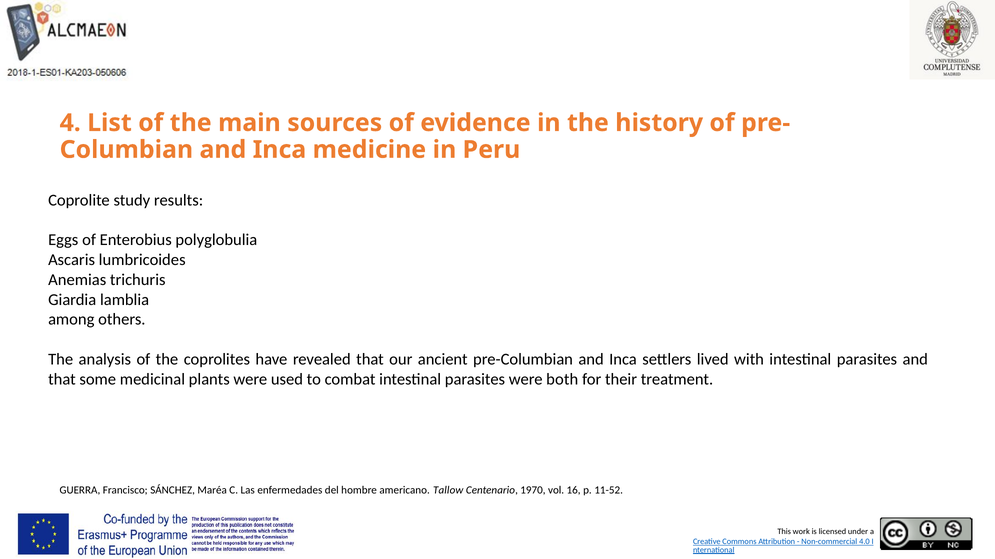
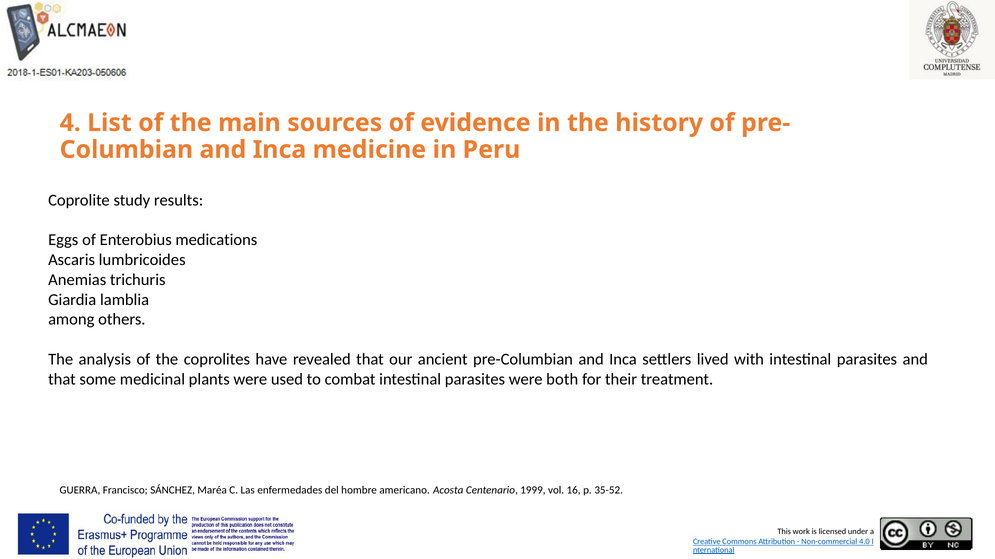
polyglobulia: polyglobulia -> medications
Tallow: Tallow -> Acosta
1970: 1970 -> 1999
11-52: 11-52 -> 35-52
